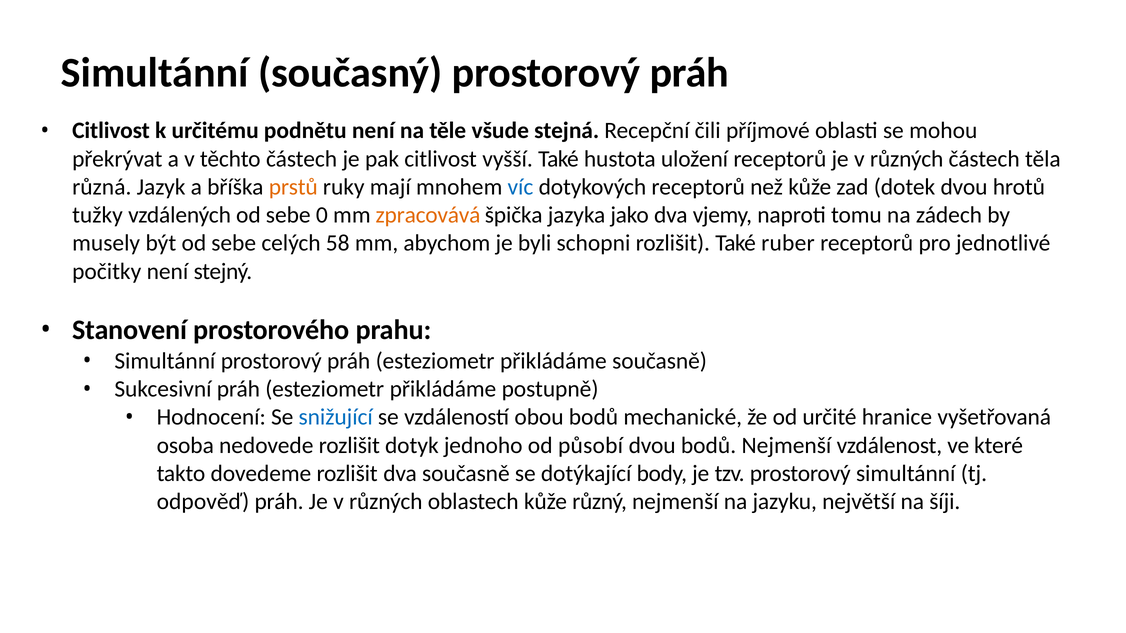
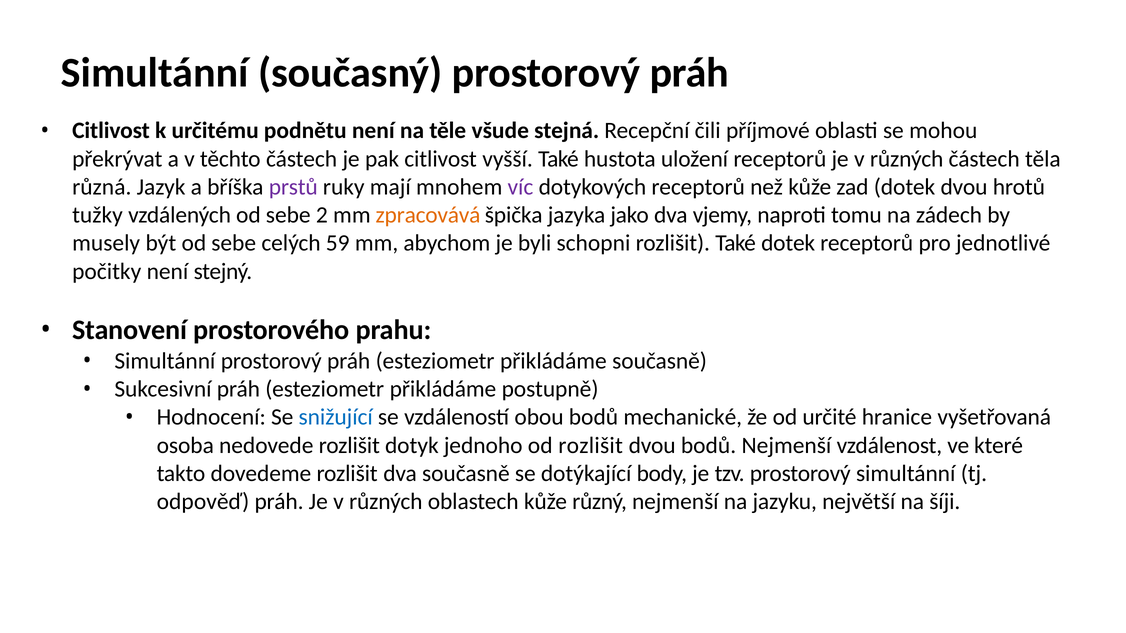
prstů colour: orange -> purple
víc colour: blue -> purple
0: 0 -> 2
58: 58 -> 59
Také ruber: ruber -> dotek
od působí: působí -> rozlišit
